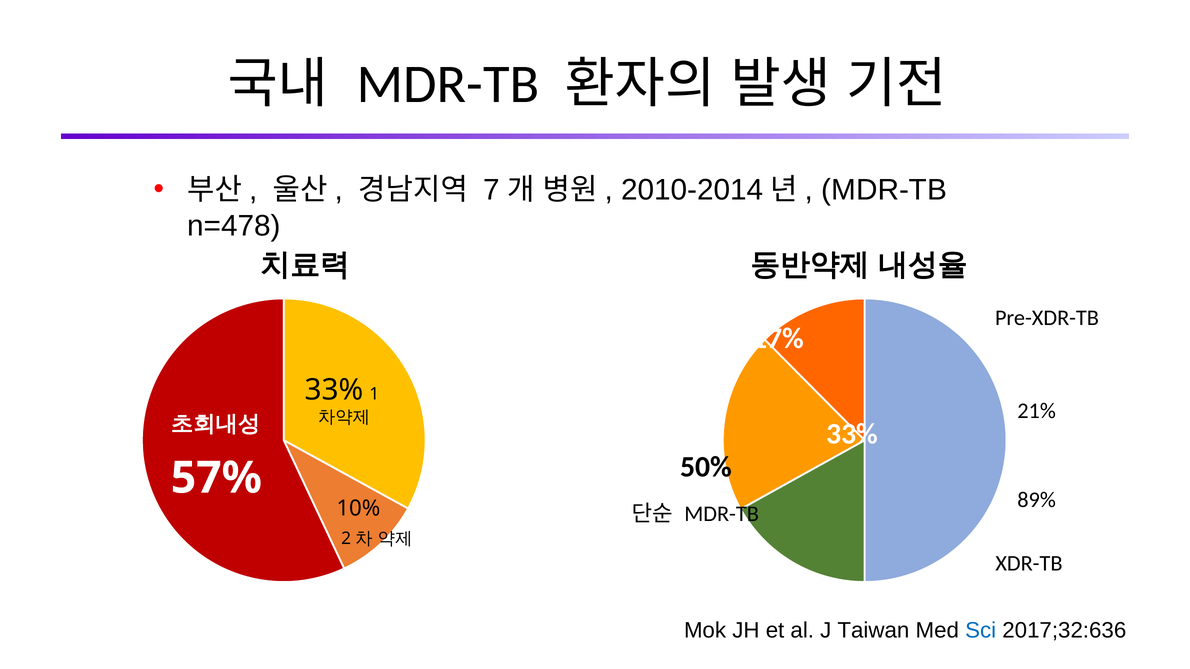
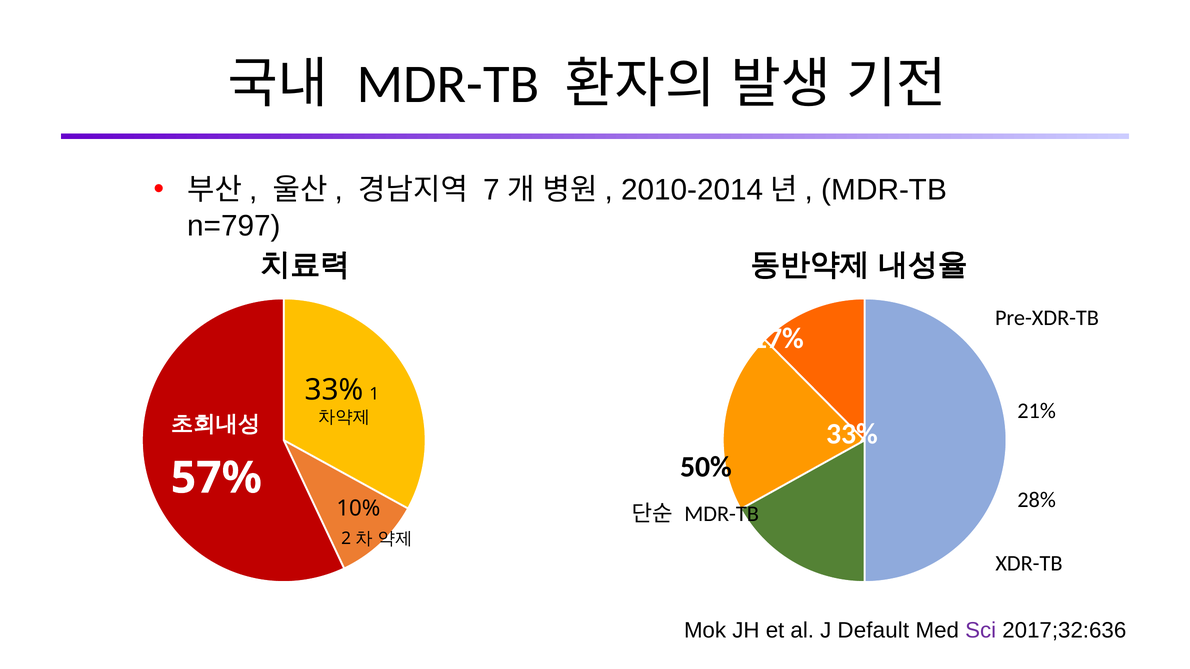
n=478: n=478 -> n=797
89%: 89% -> 28%
Taiwan: Taiwan -> Default
Sci colour: blue -> purple
